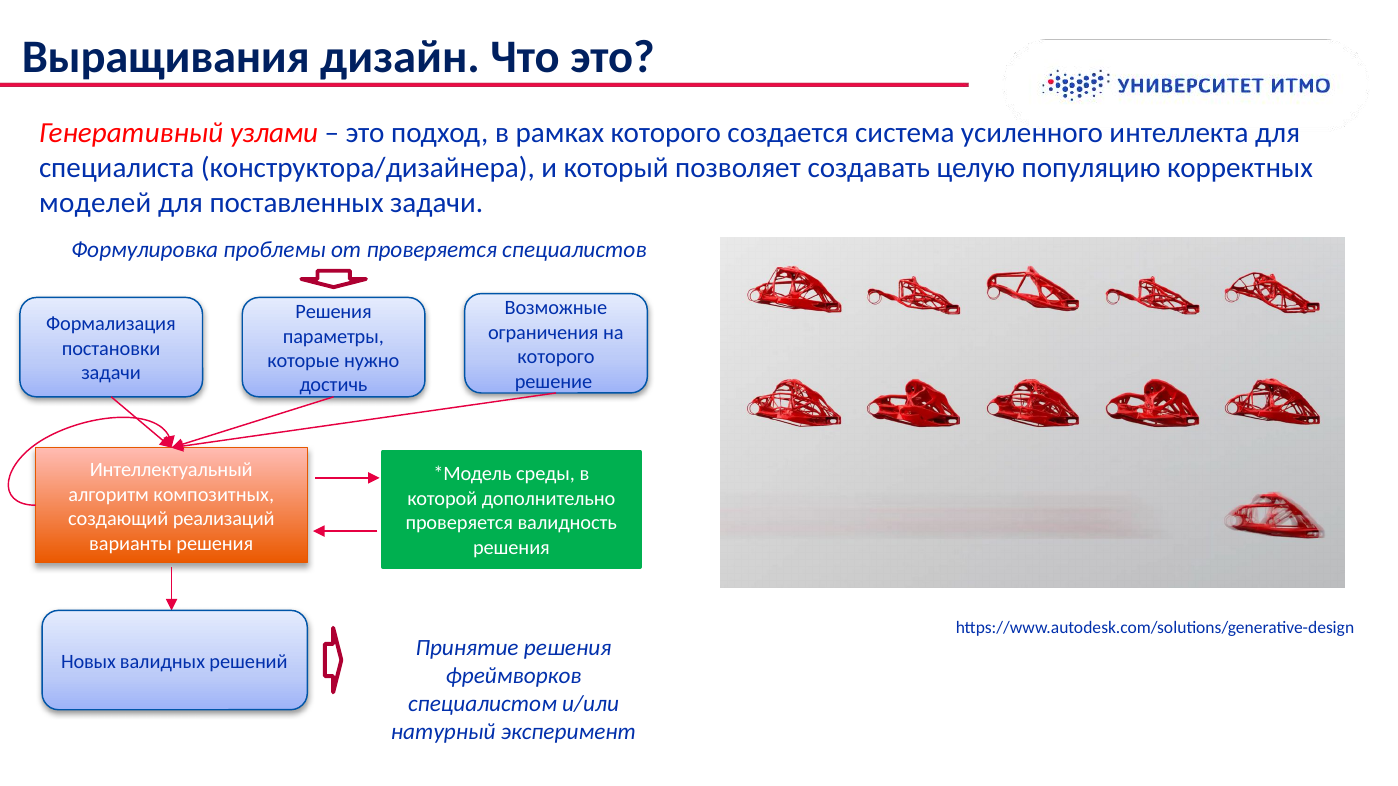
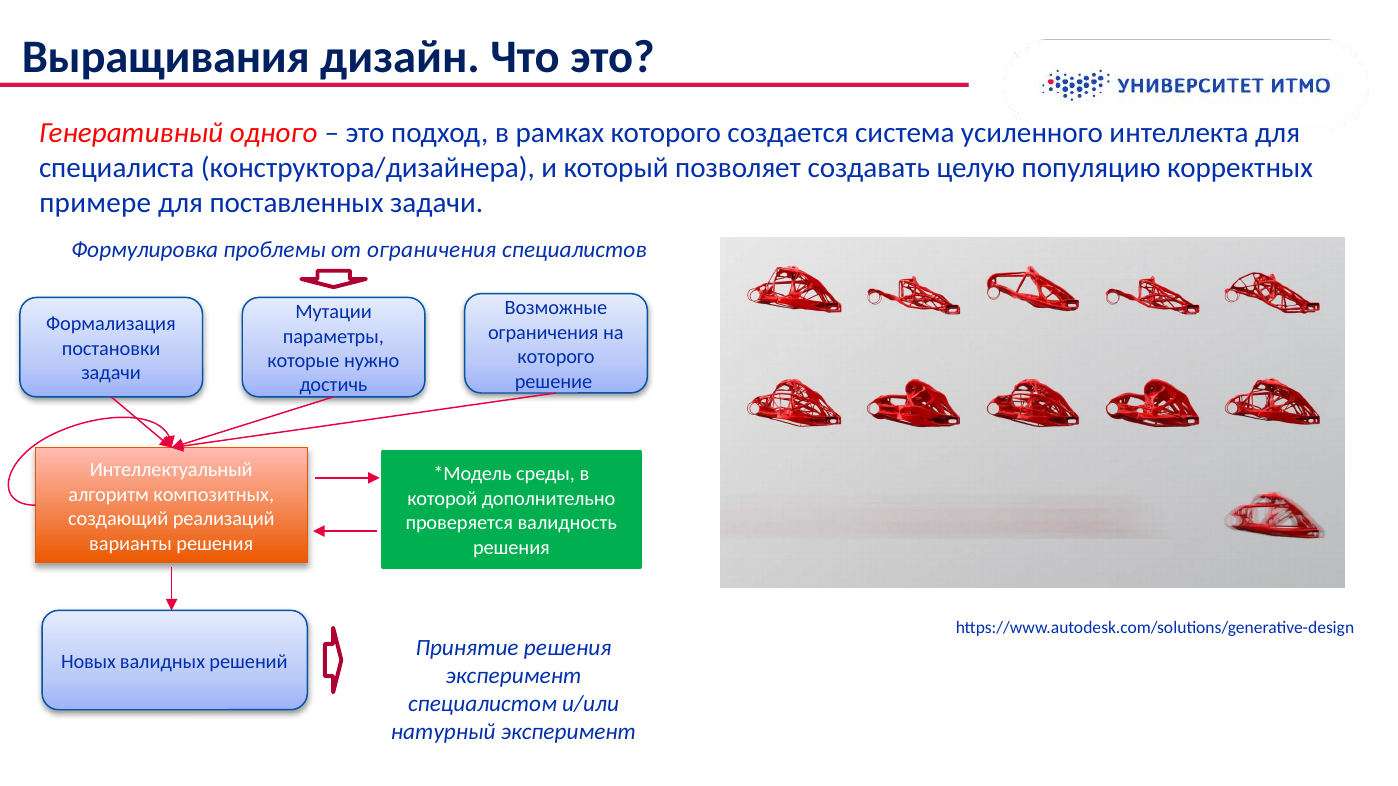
узлами: узлами -> одного
моделей: моделей -> примере
от проверяется: проверяется -> ограничения
Решения at (334, 312): Решения -> Мутации
фреймворков at (514, 676): фреймворков -> эксперимент
